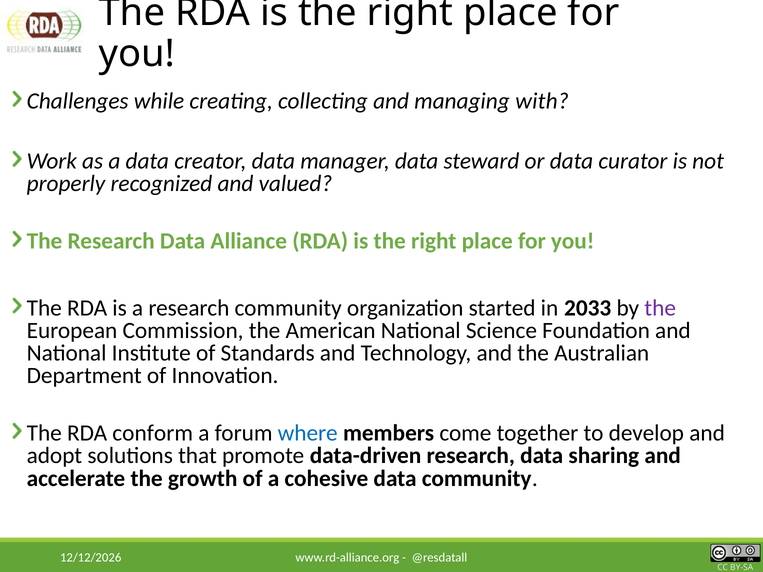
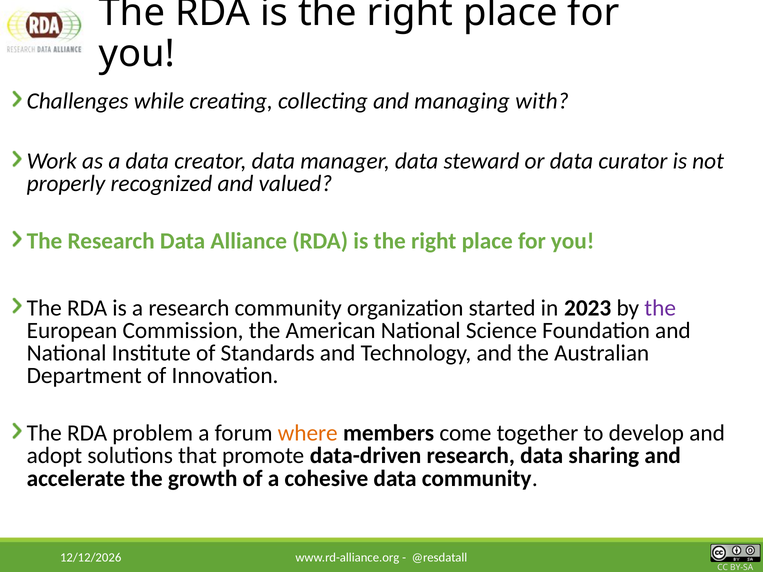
2033: 2033 -> 2023
conform: conform -> problem
where colour: blue -> orange
